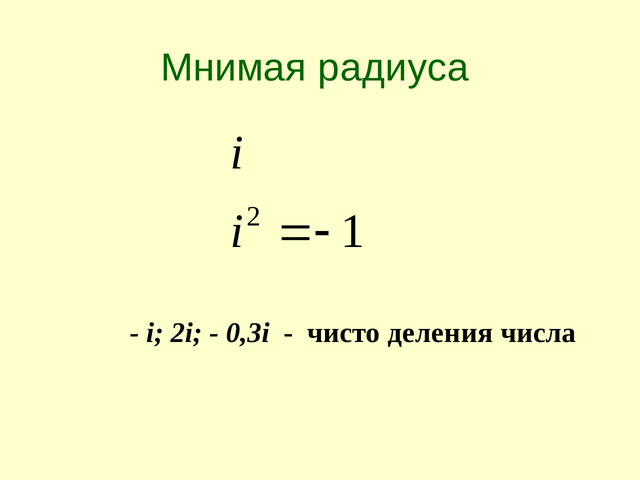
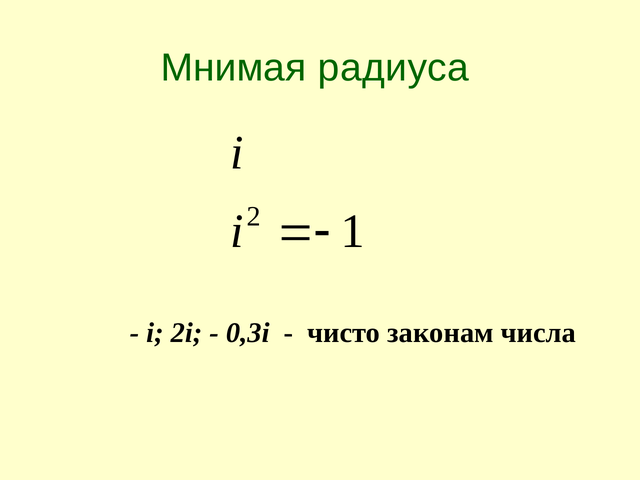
деления: деления -> законам
